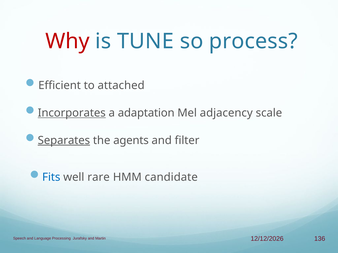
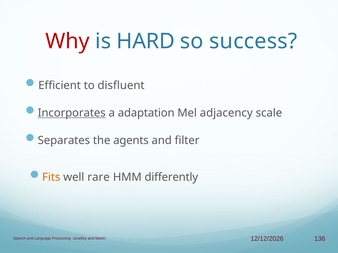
TUNE: TUNE -> HARD
process: process -> success
attached: attached -> disfluent
Separates underline: present -> none
Fits colour: blue -> orange
candidate: candidate -> differently
